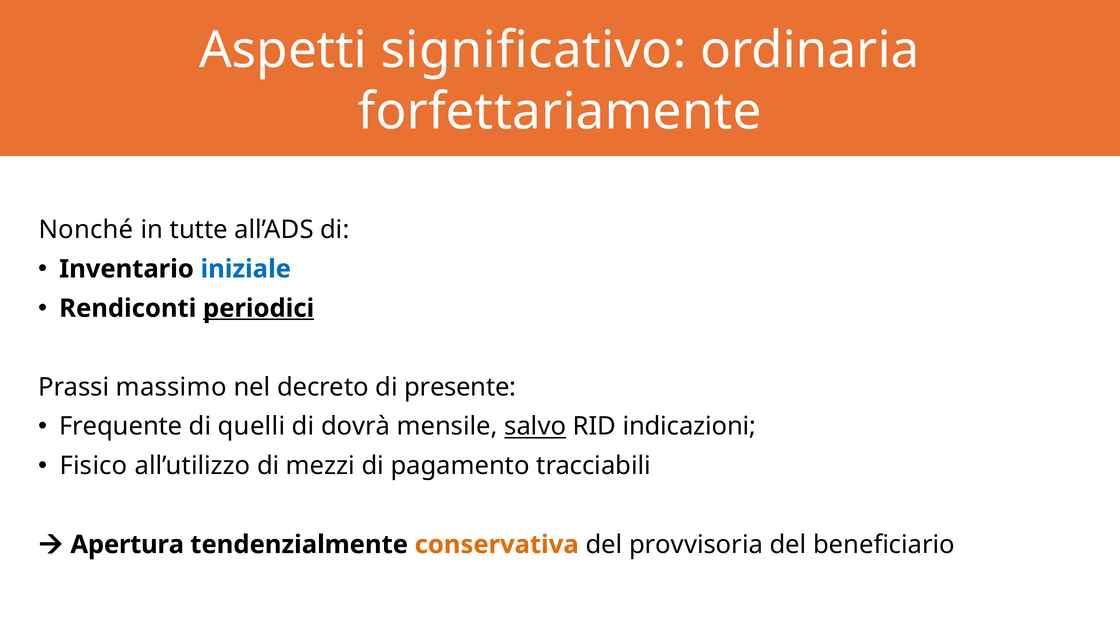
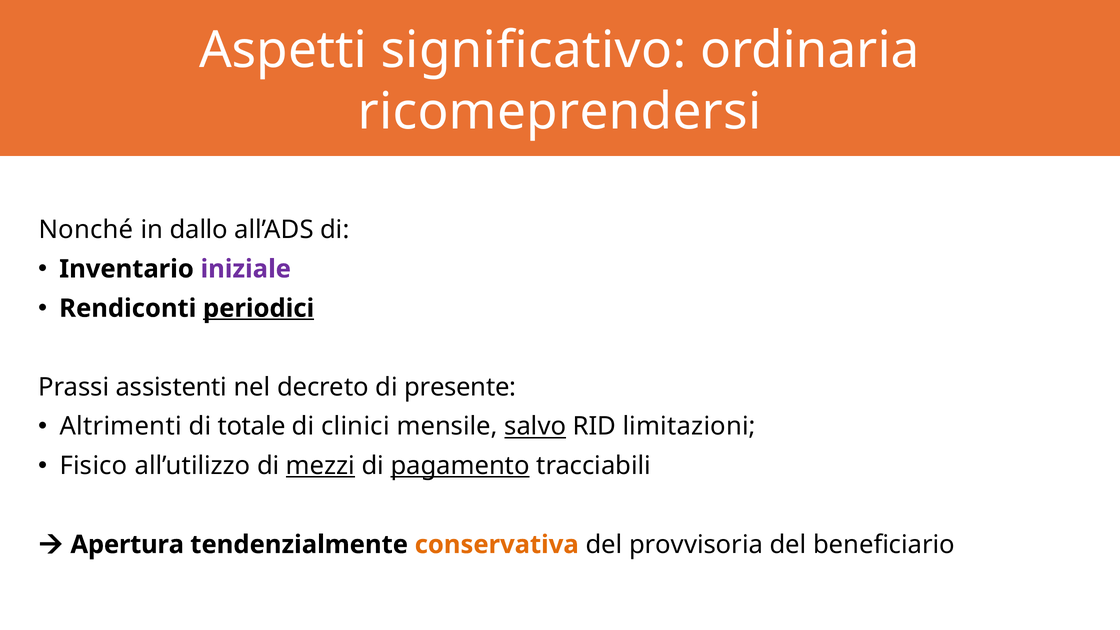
forfettariamente: forfettariamente -> ricomeprendersi
tutte: tutte -> dallo
iniziale colour: blue -> purple
massimo: massimo -> assistenti
Frequente: Frequente -> Altrimenti
quelli: quelli -> totale
dovrà: dovrà -> clinici
indicazioni: indicazioni -> limitazioni
mezzi underline: none -> present
pagamento underline: none -> present
